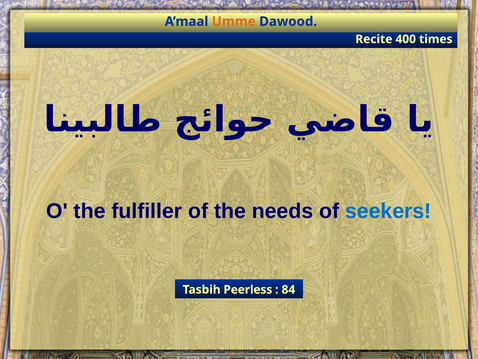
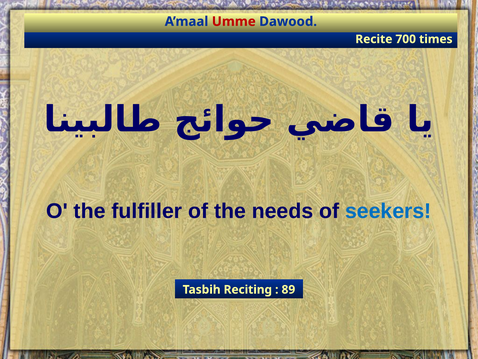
Umme colour: orange -> red
400: 400 -> 700
Peerless: Peerless -> Reciting
84: 84 -> 89
